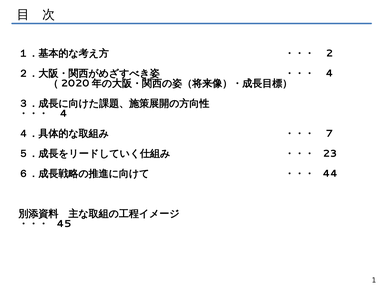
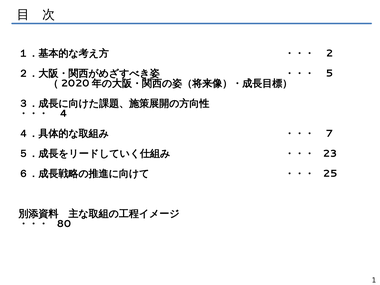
4 at (329, 73): 4 -> 5
44: 44 -> 25
45: 45 -> 80
